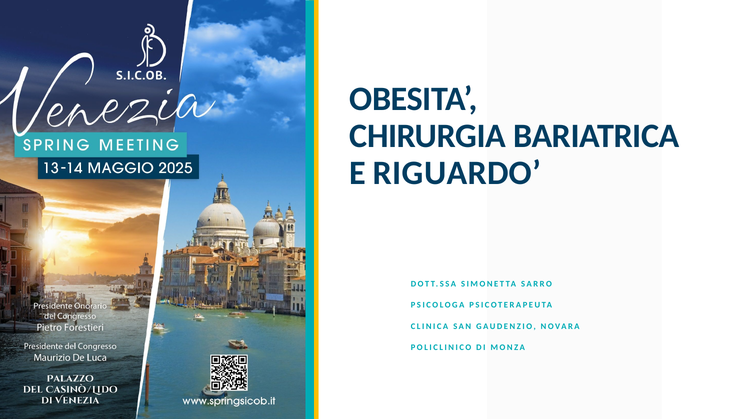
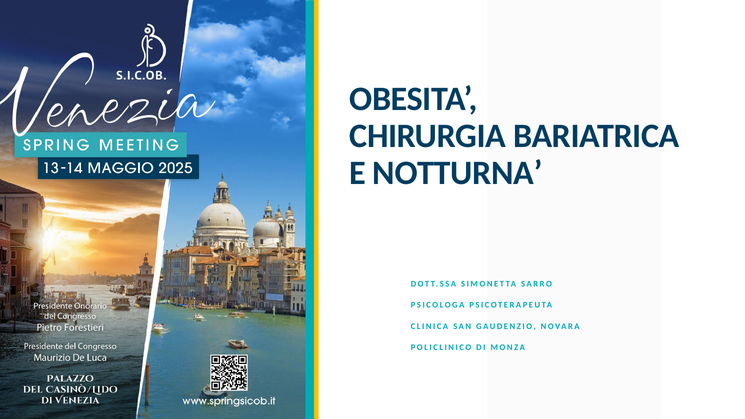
RIGUARDO: RIGUARDO -> NOTTURNA
